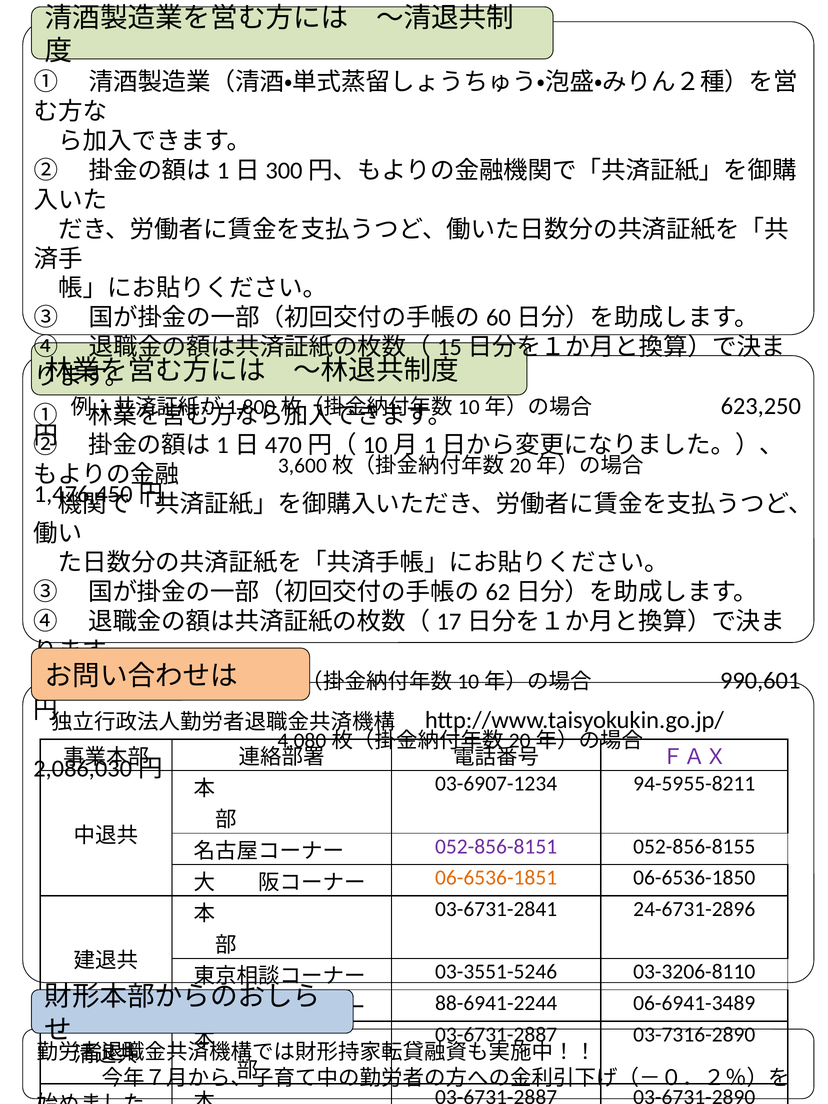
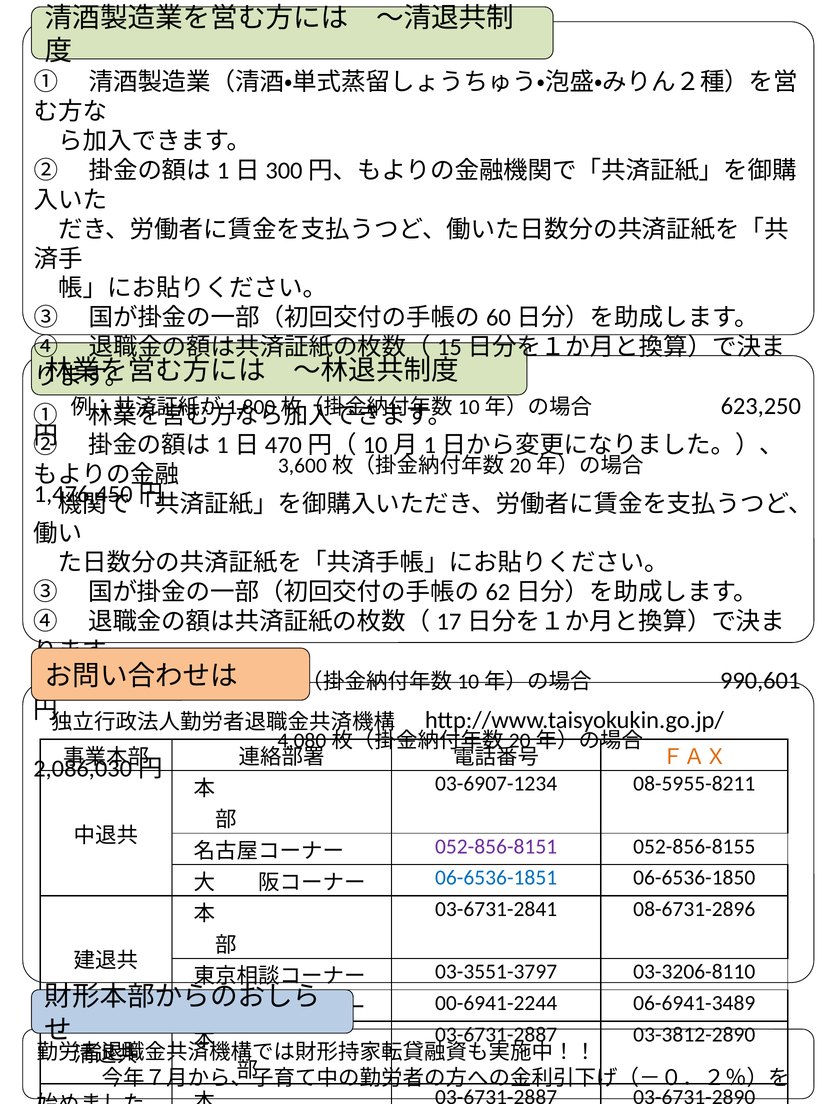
ＦＡＸ colour: purple -> orange
94-5955-8211: 94-5955-8211 -> 08-5955-8211
06-6536-1851 colour: orange -> blue
24-6731-2896: 24-6731-2896 -> 08-6731-2896
03-3551-5246: 03-3551-5246 -> 03-3551-3797
88-6941-2244: 88-6941-2244 -> 00-6941-2244
03-7316-2890: 03-7316-2890 -> 03-3812-2890
